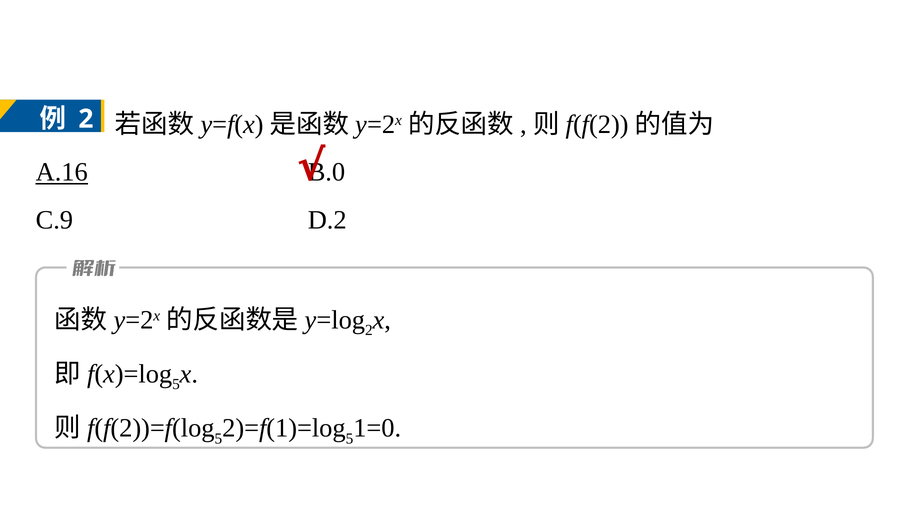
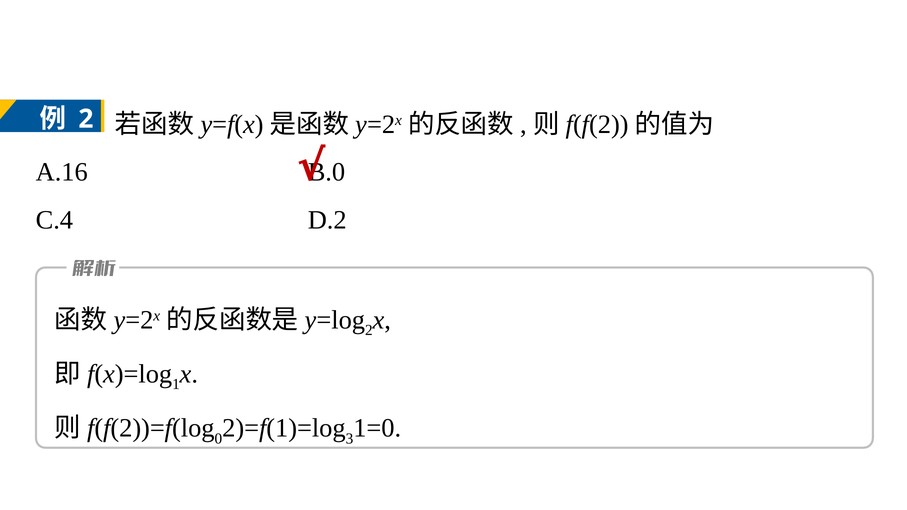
A.16 underline: present -> none
C.9: C.9 -> C.4
5 at (176, 385): 5 -> 1
5 at (218, 439): 5 -> 0
5 at (350, 439): 5 -> 3
